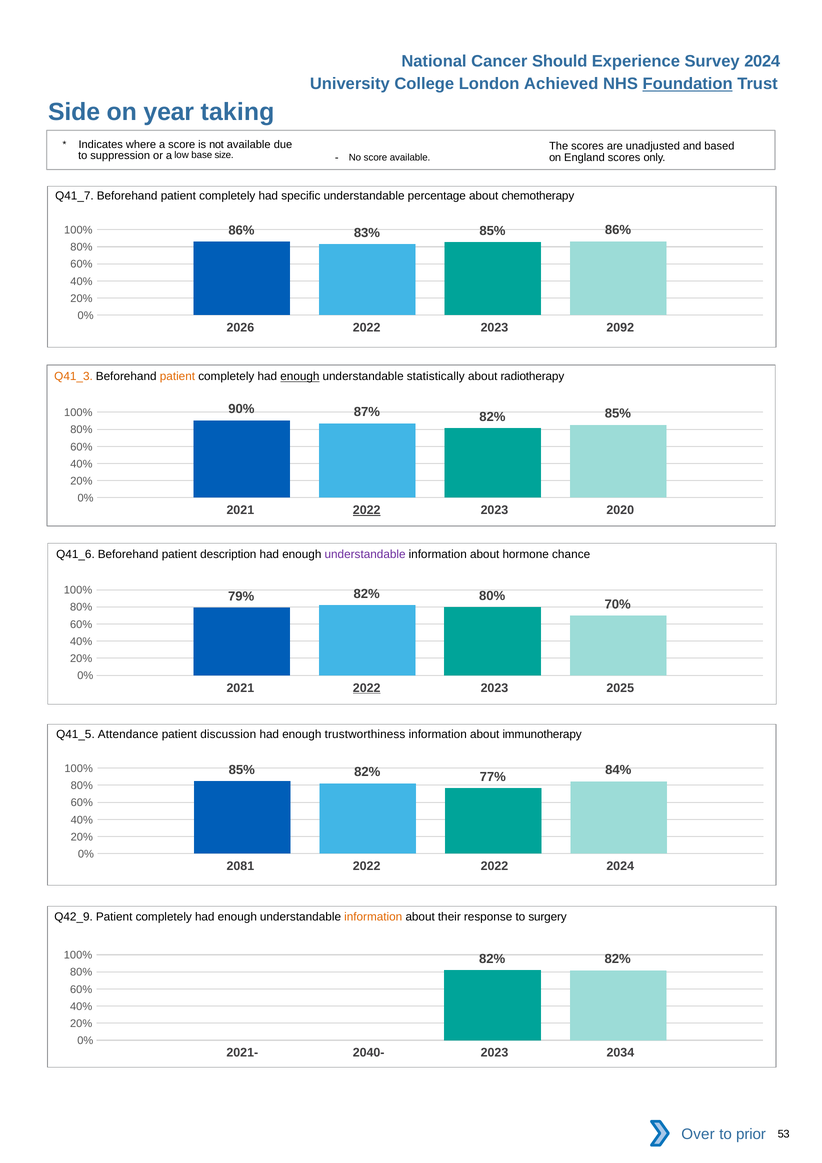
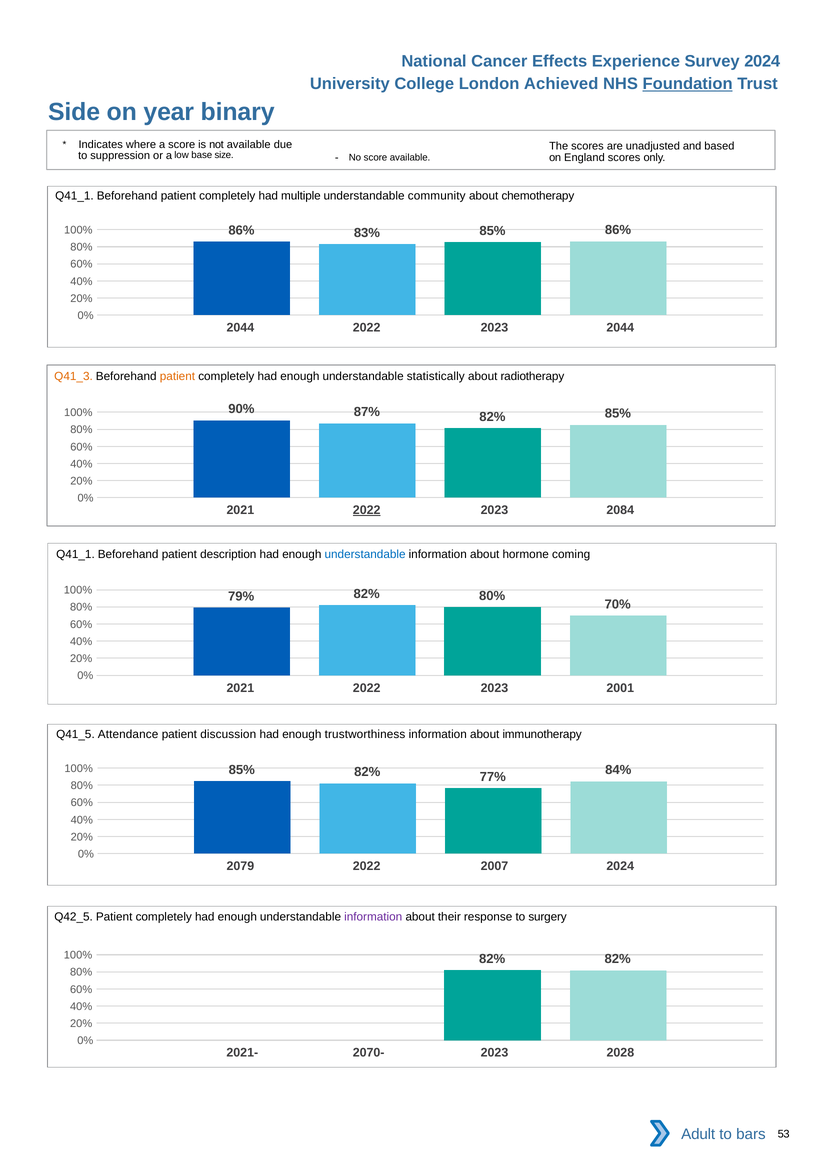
Should: Should -> Effects
taking: taking -> binary
Q41_7 at (74, 196): Q41_7 -> Q41_1
specific: specific -> multiple
percentage: percentage -> community
2026 at (240, 328): 2026 -> 2044
2023 2092: 2092 -> 2044
enough at (300, 377) underline: present -> none
2020: 2020 -> 2084
Q41_6 at (75, 554): Q41_6 -> Q41_1
understandable at (365, 554) colour: purple -> blue
chance: chance -> coming
2022 at (367, 688) underline: present -> none
2025: 2025 -> 2001
2081: 2081 -> 2079
2022 2022: 2022 -> 2007
Q42_9: Q42_9 -> Q42_5
information at (373, 917) colour: orange -> purple
2040-: 2040- -> 2070-
2034: 2034 -> 2028
Over: Over -> Adult
prior: prior -> bars
